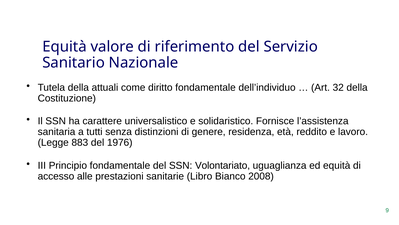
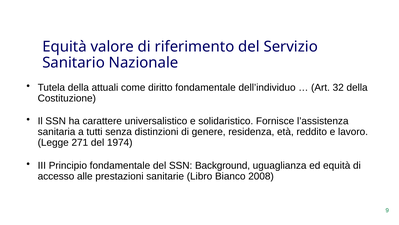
883: 883 -> 271
1976: 1976 -> 1974
Volontariato: Volontariato -> Background
